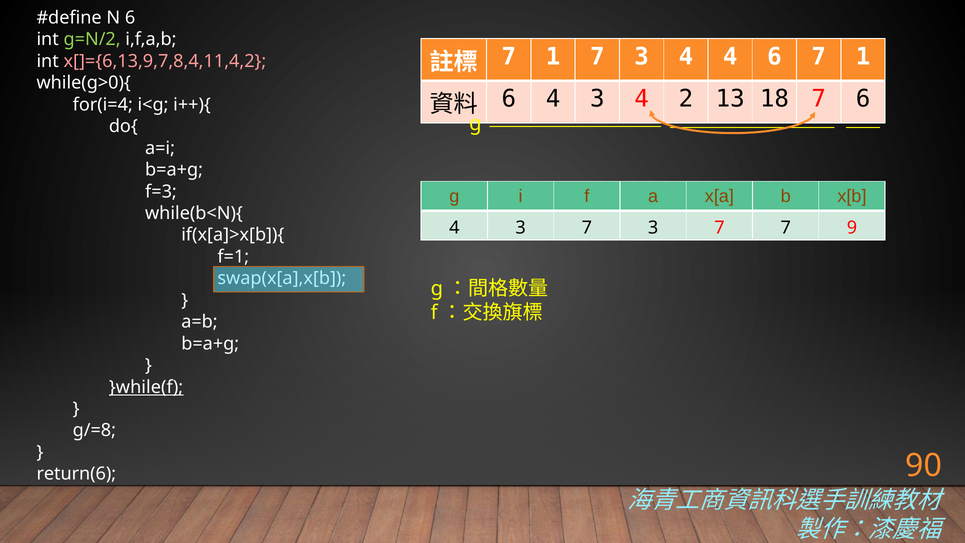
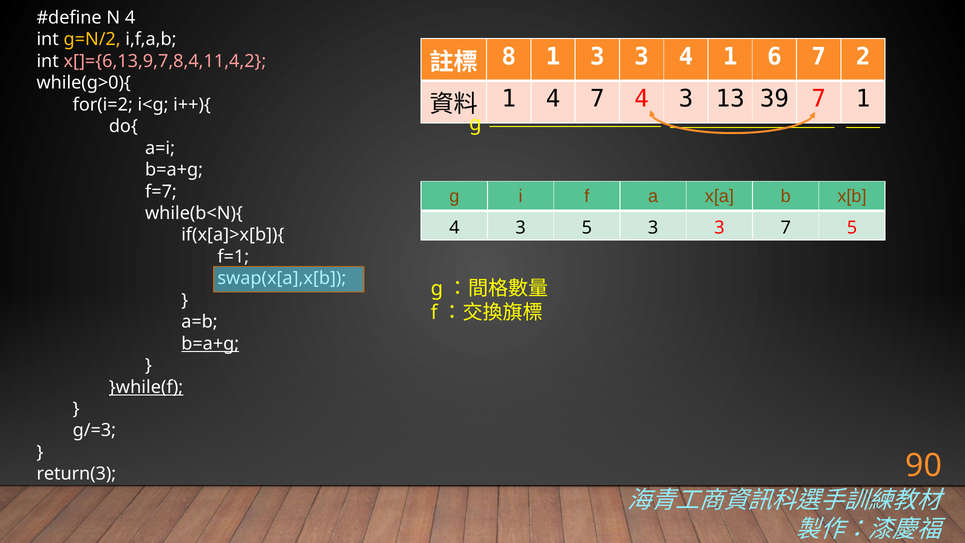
N 6: 6 -> 4
g=N/2 colour: light green -> yellow
7 at (509, 57): 7 -> 8
1 7: 7 -> 3
4 4: 4 -> 1
6 7 1: 1 -> 2
6 at (509, 99): 6 -> 1
3 at (597, 99): 3 -> 7
2 at (686, 99): 2 -> 3
18: 18 -> 39
7 6: 6 -> 1
for(i=4: for(i=4 -> for(i=2
f=3: f=3 -> f=7
4 3 7: 7 -> 5
7 at (719, 227): 7 -> 3
7 9: 9 -> 5
b=a+g at (210, 343) underline: none -> present
g/=8: g/=8 -> g/=3
return(6: return(6 -> return(3
